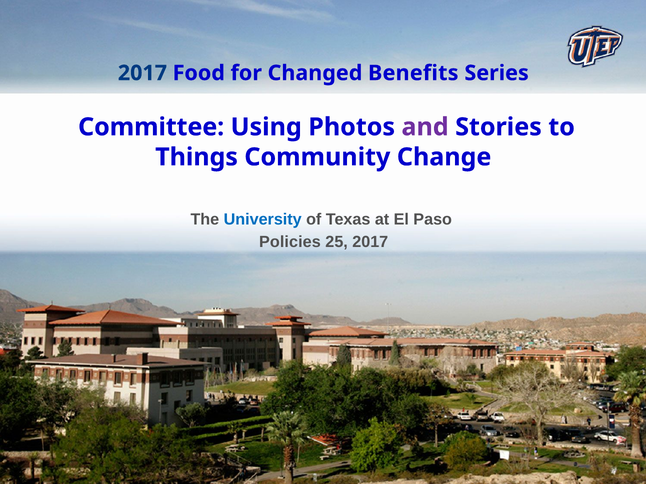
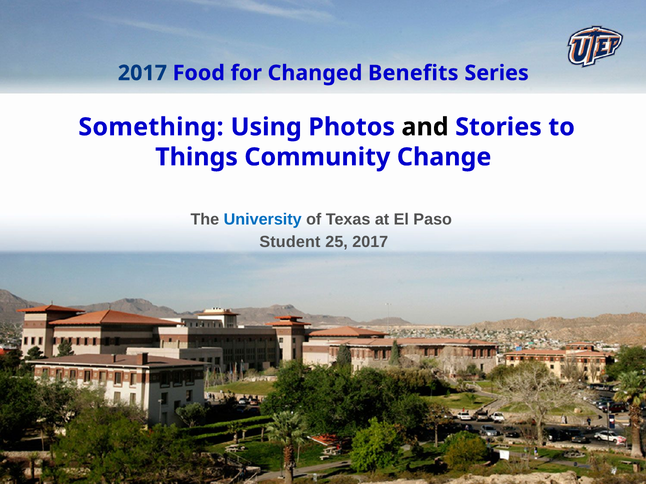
Committee: Committee -> Something
and colour: purple -> black
Policies: Policies -> Student
